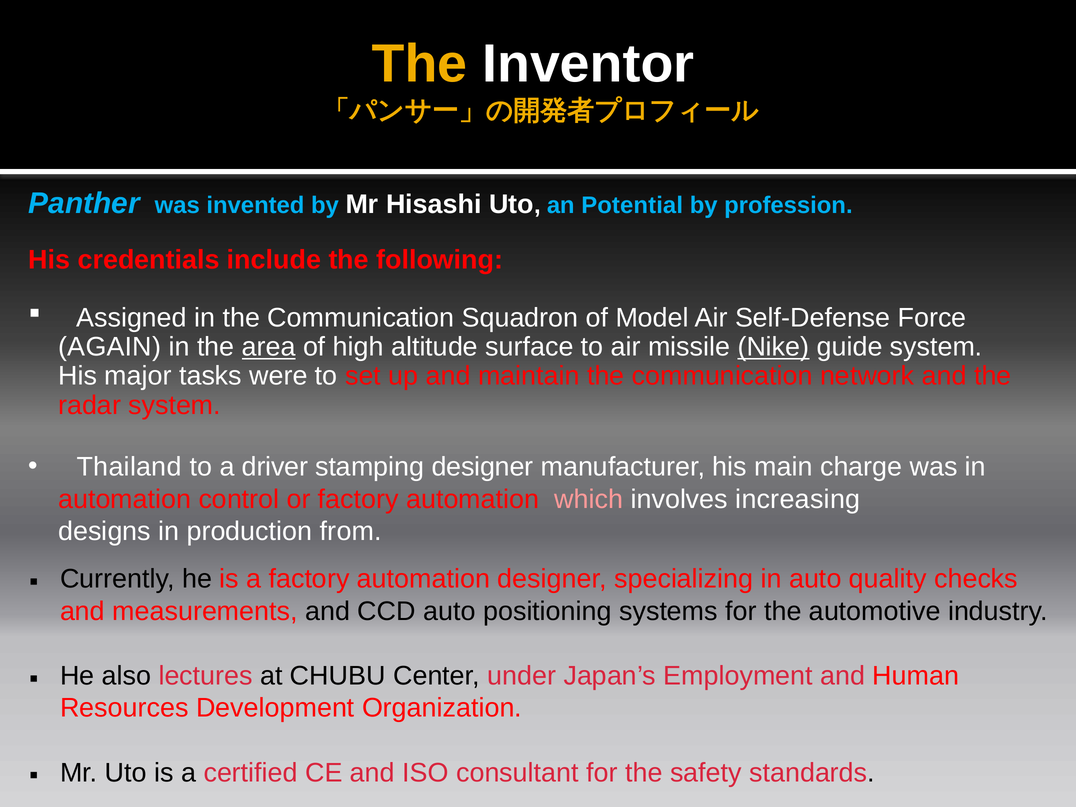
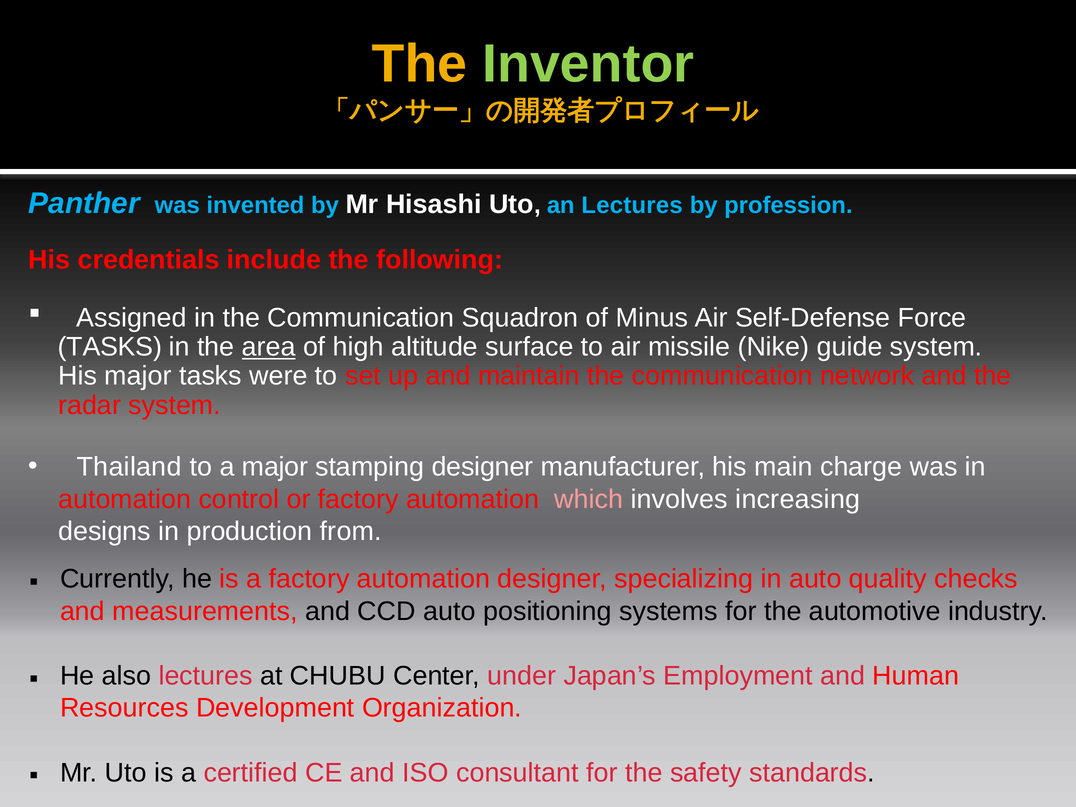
Inventor colour: white -> light green
an Potential: Potential -> Lectures
Model: Model -> Minus
AGAIN at (110, 347): AGAIN -> TASKS
Nike underline: present -> none
a driver: driver -> major
